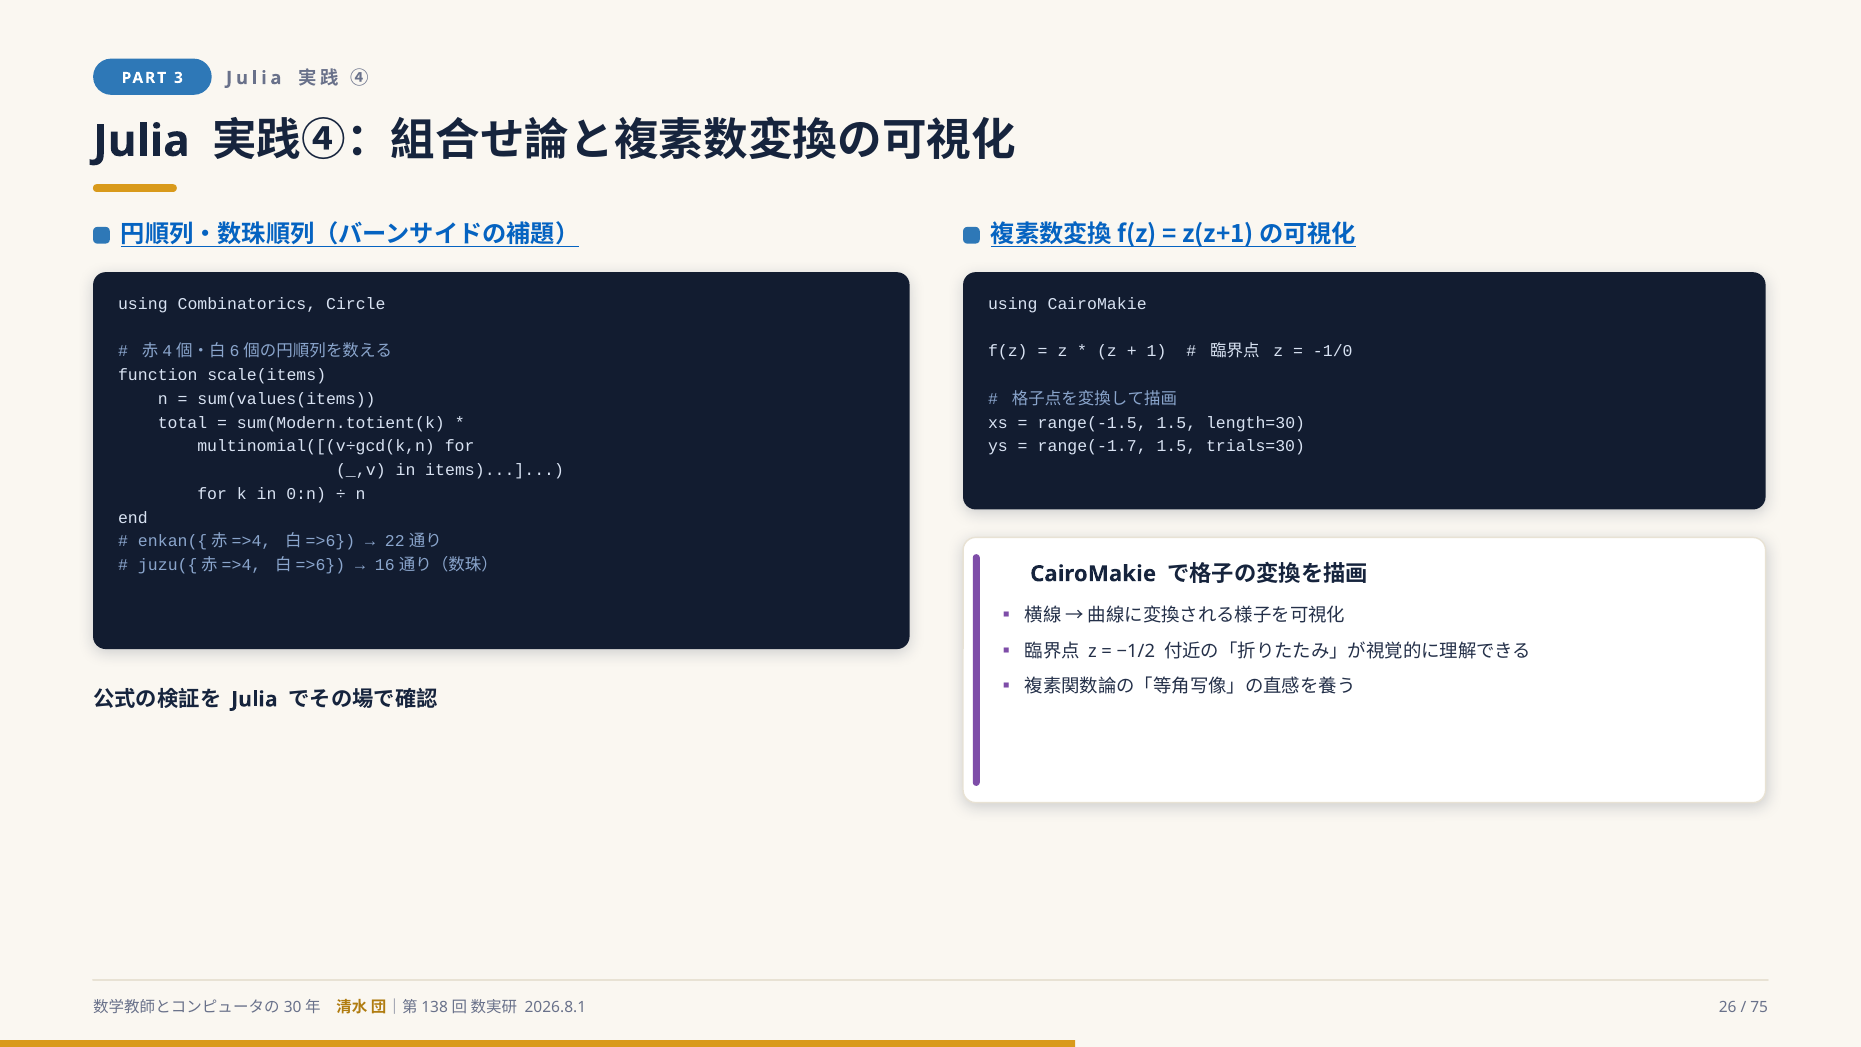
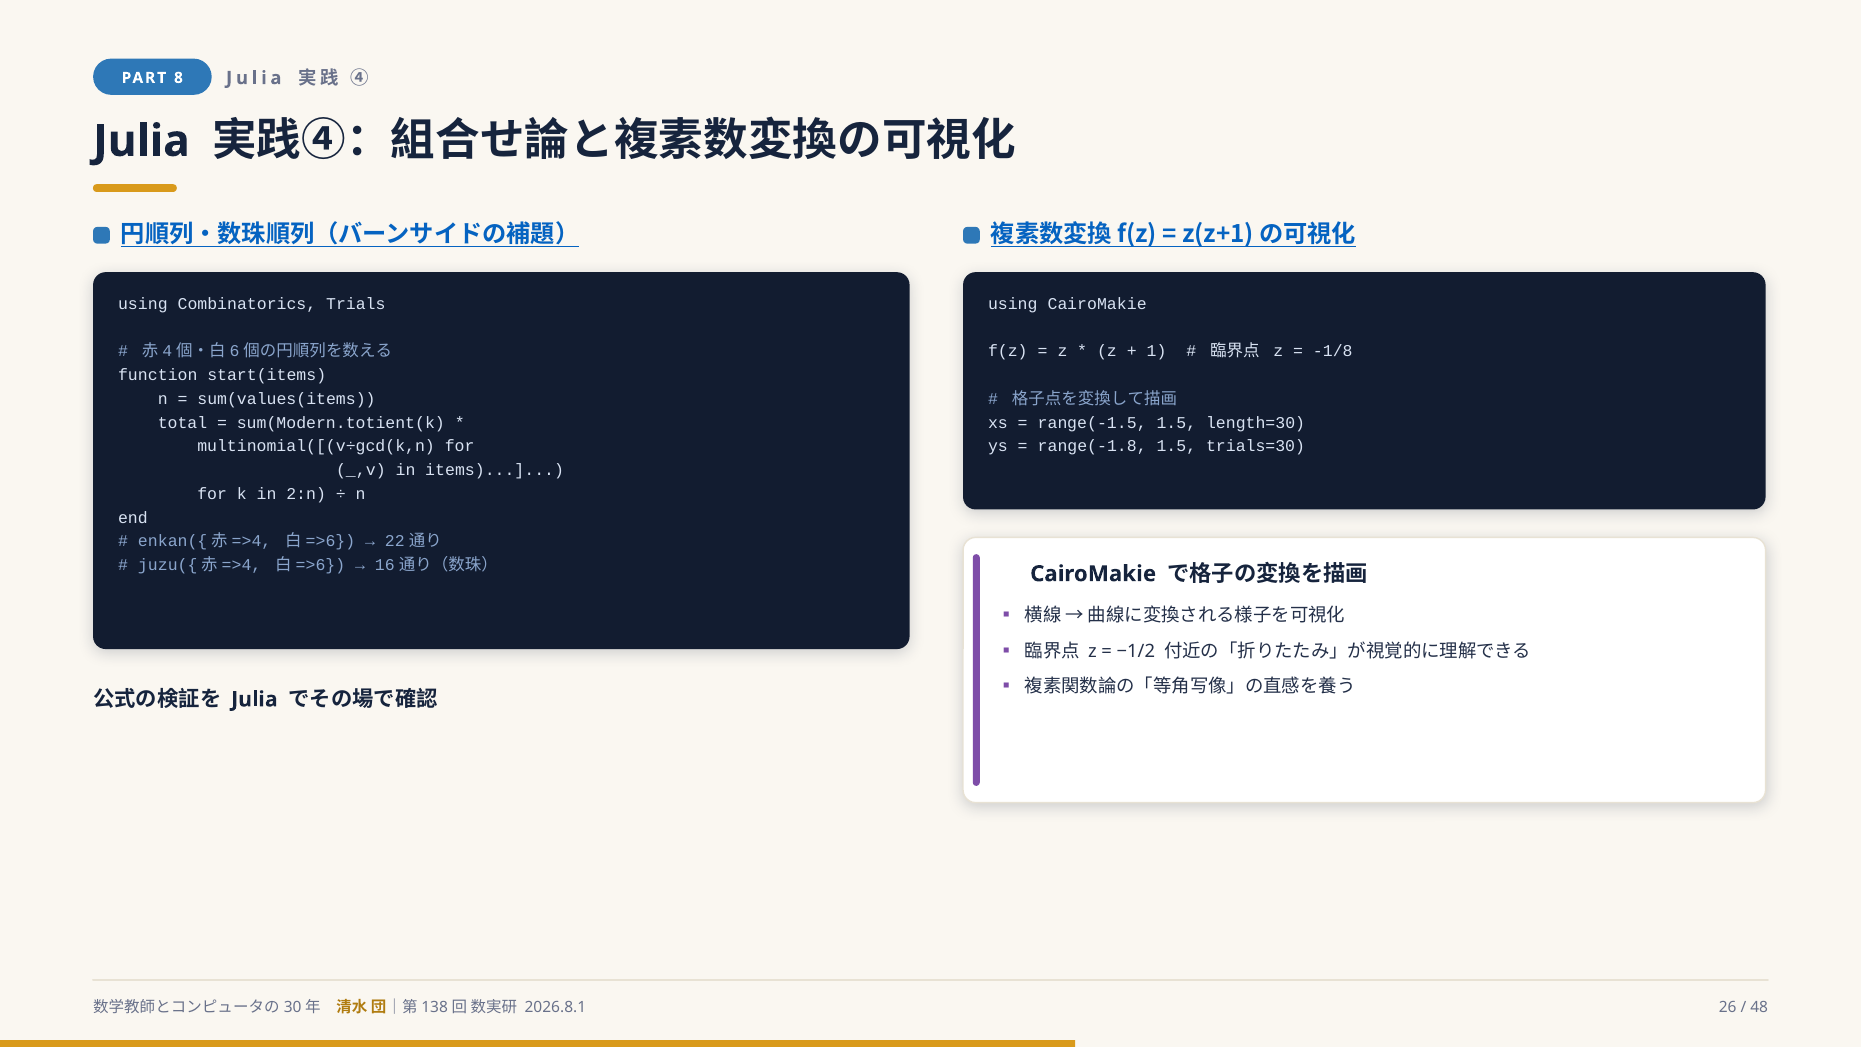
3: 3 -> 8
Circle: Circle -> Trials
-1/0: -1/0 -> -1/8
scale(items: scale(items -> start(items
range(-1.7: range(-1.7 -> range(-1.8
0:n: 0:n -> 2:n
75: 75 -> 48
